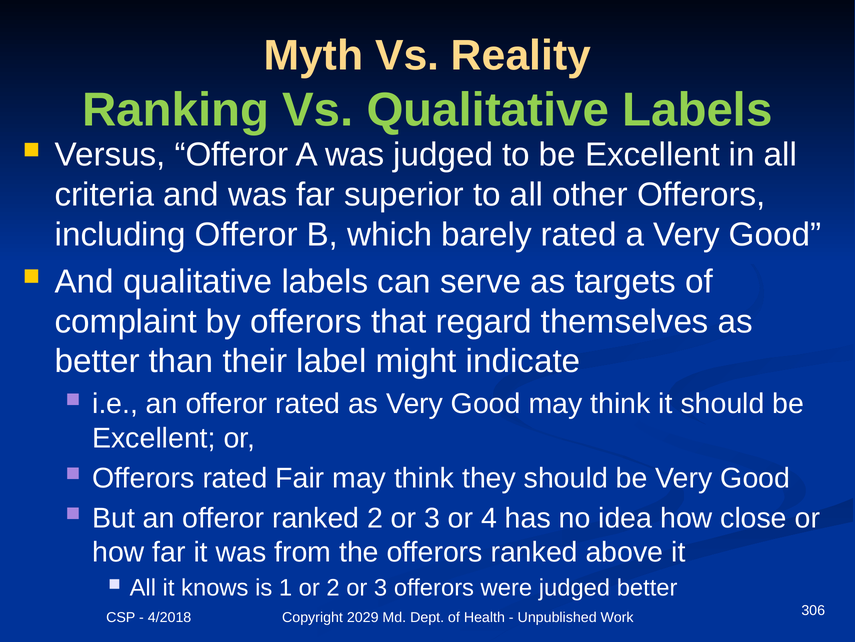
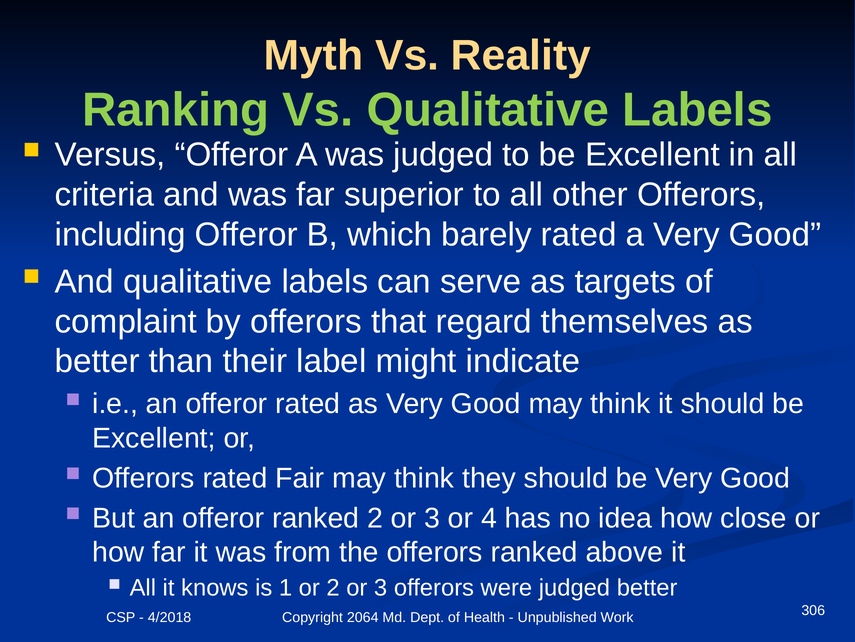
2029: 2029 -> 2064
